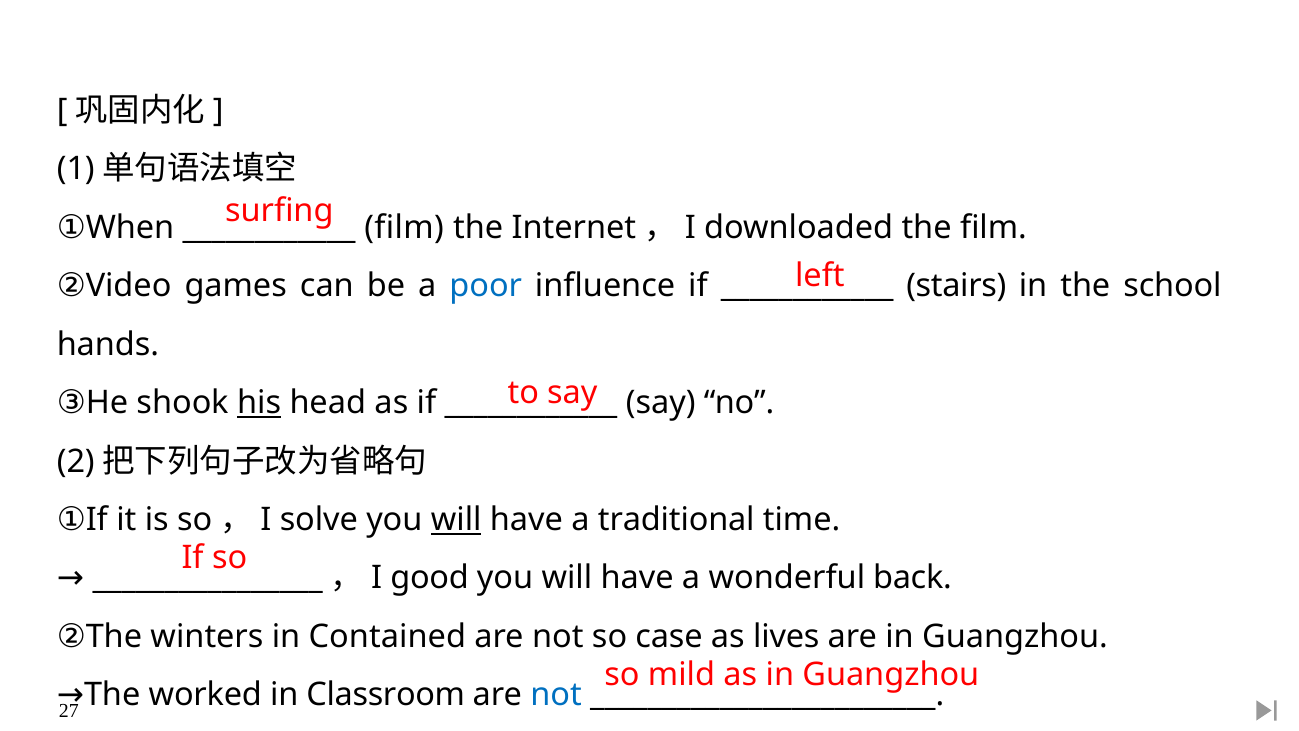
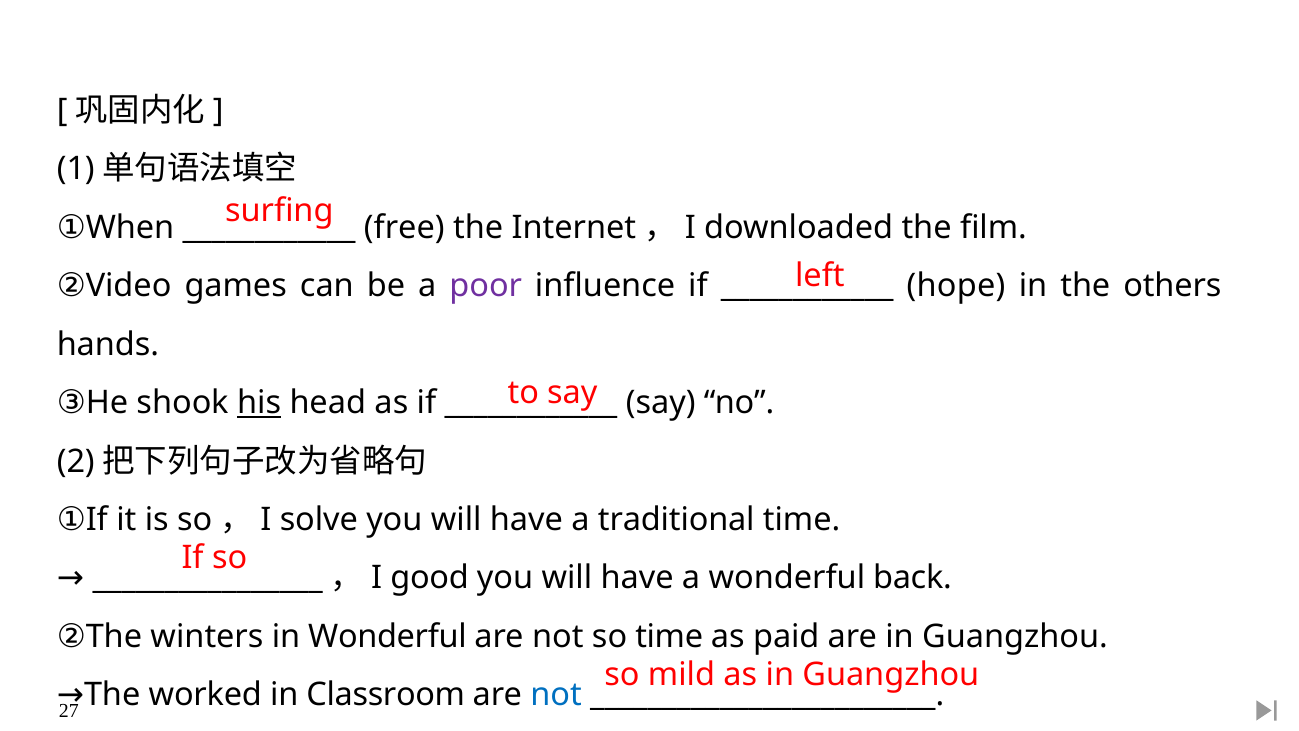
film at (404, 227): film -> free
poor colour: blue -> purple
stairs: stairs -> hope
school: school -> others
will at (456, 520) underline: present -> none
in Contained: Contained -> Wonderful
so case: case -> time
lives: lives -> paid
